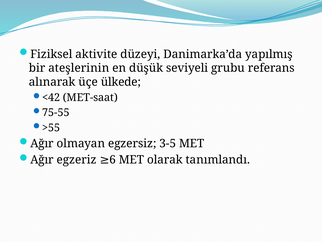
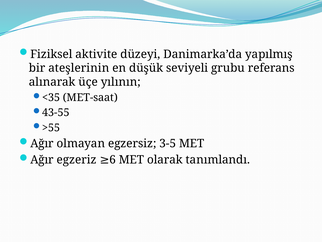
ülkede: ülkede -> yılının
<42: <42 -> <35
75-55: 75-55 -> 43-55
